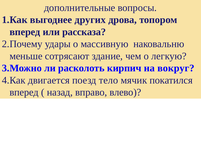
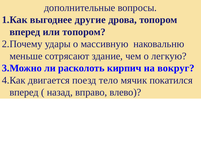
других: других -> другие
или рассказа: рассказа -> топором
